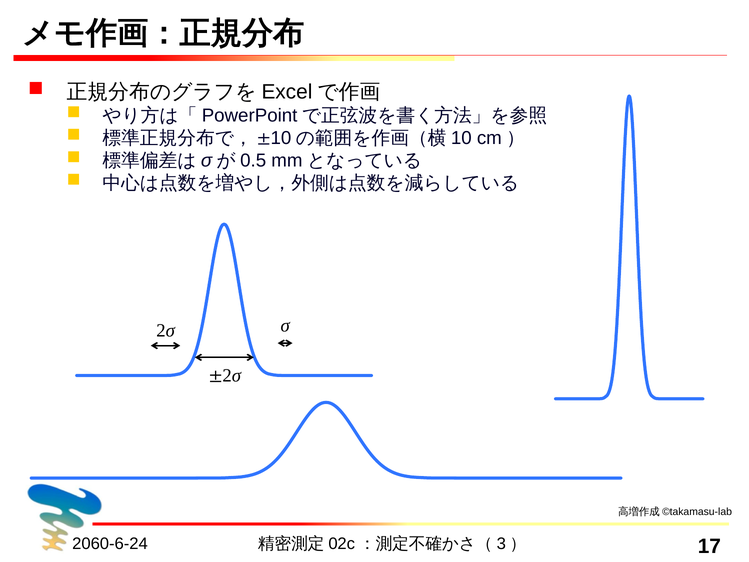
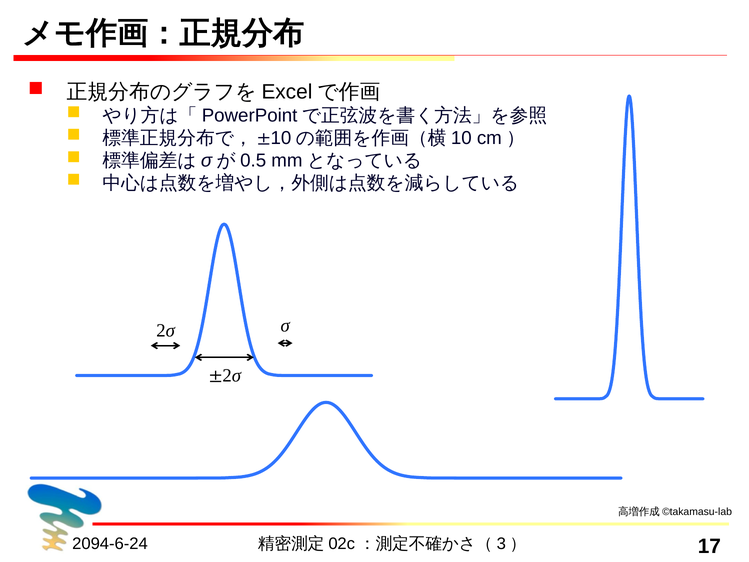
2060-6-24: 2060-6-24 -> 2094-6-24
